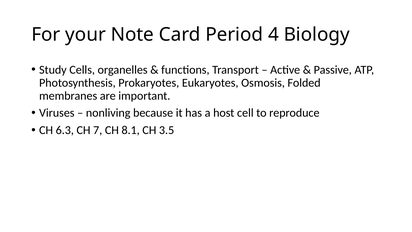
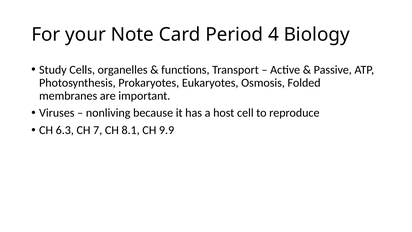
3.5: 3.5 -> 9.9
